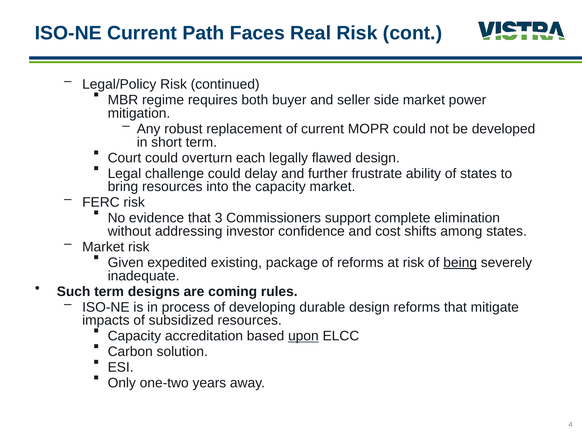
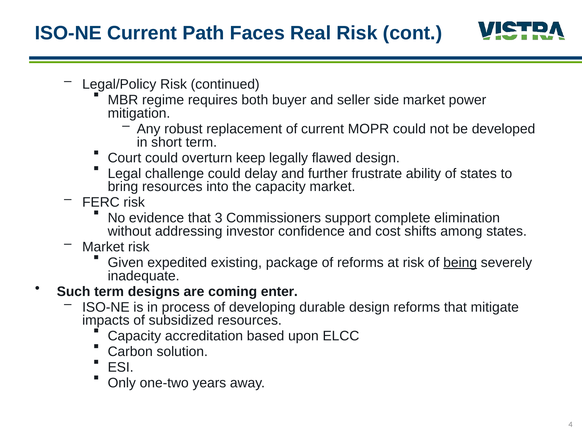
each: each -> keep
rules: rules -> enter
upon underline: present -> none
